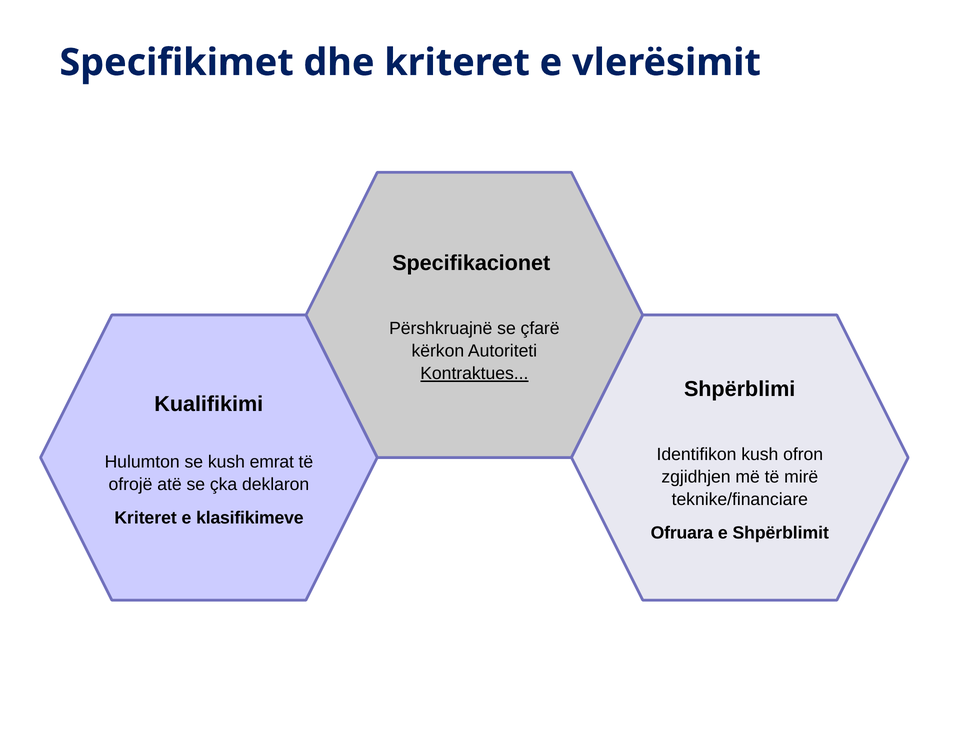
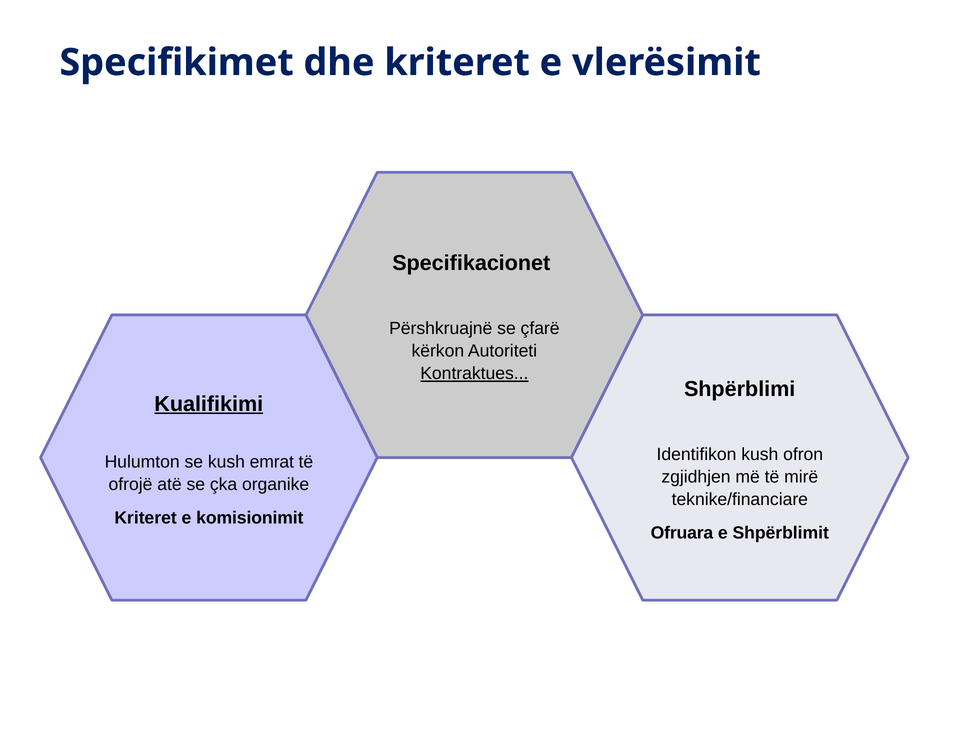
Kualifikimi underline: none -> present
deklaron: deklaron -> organike
klasifikimeve: klasifikimeve -> komisionimit
